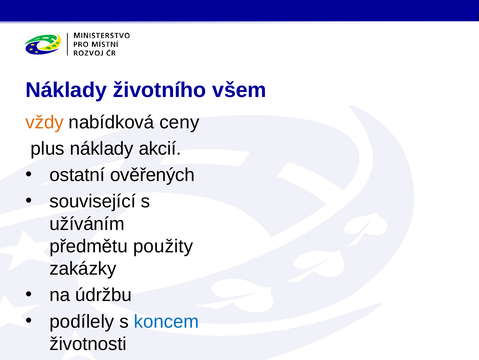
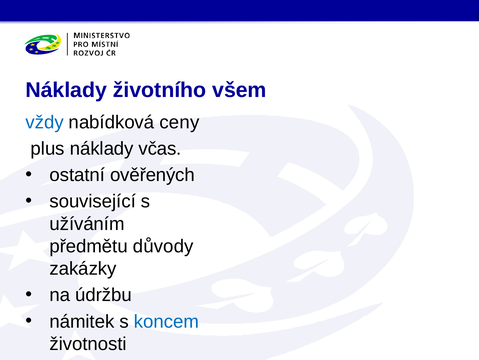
vždy colour: orange -> blue
akcií: akcií -> včas
použity: použity -> důvody
podílely: podílely -> námitek
